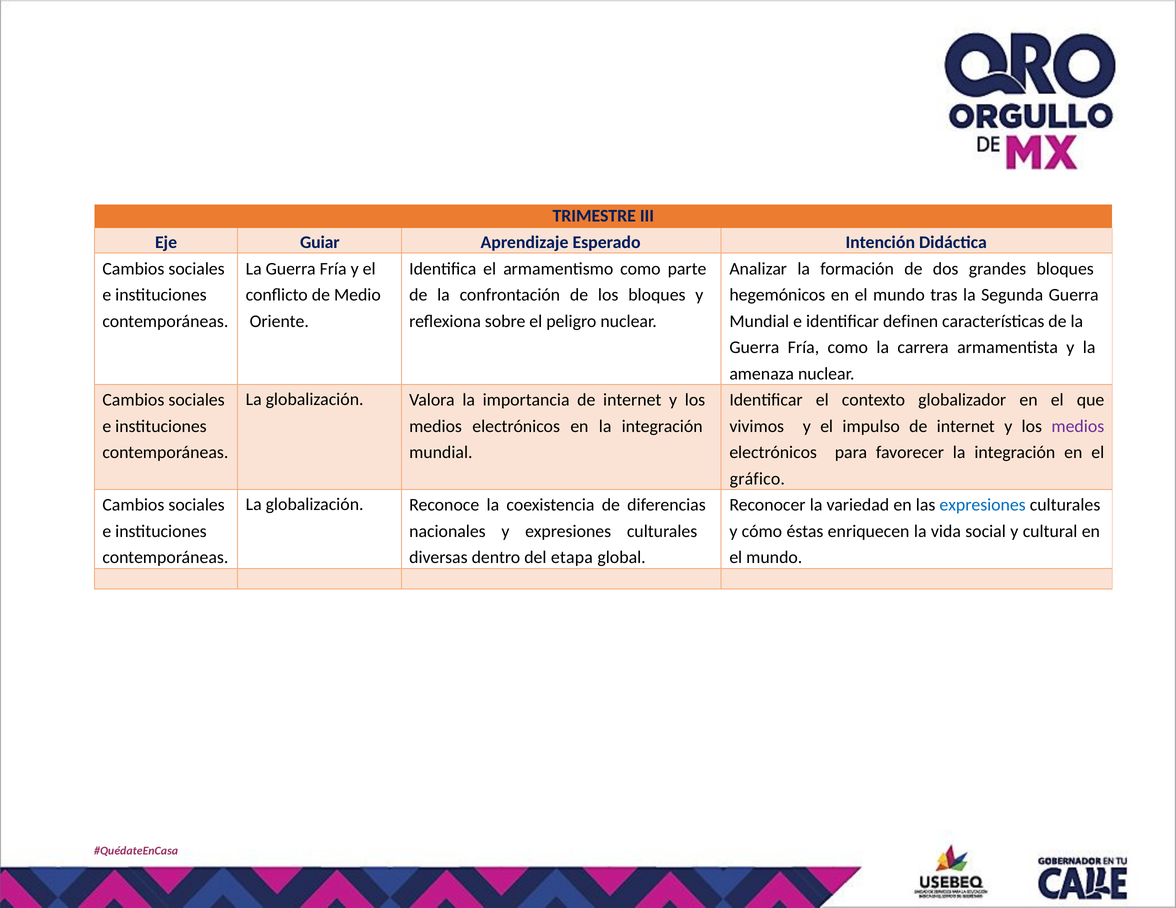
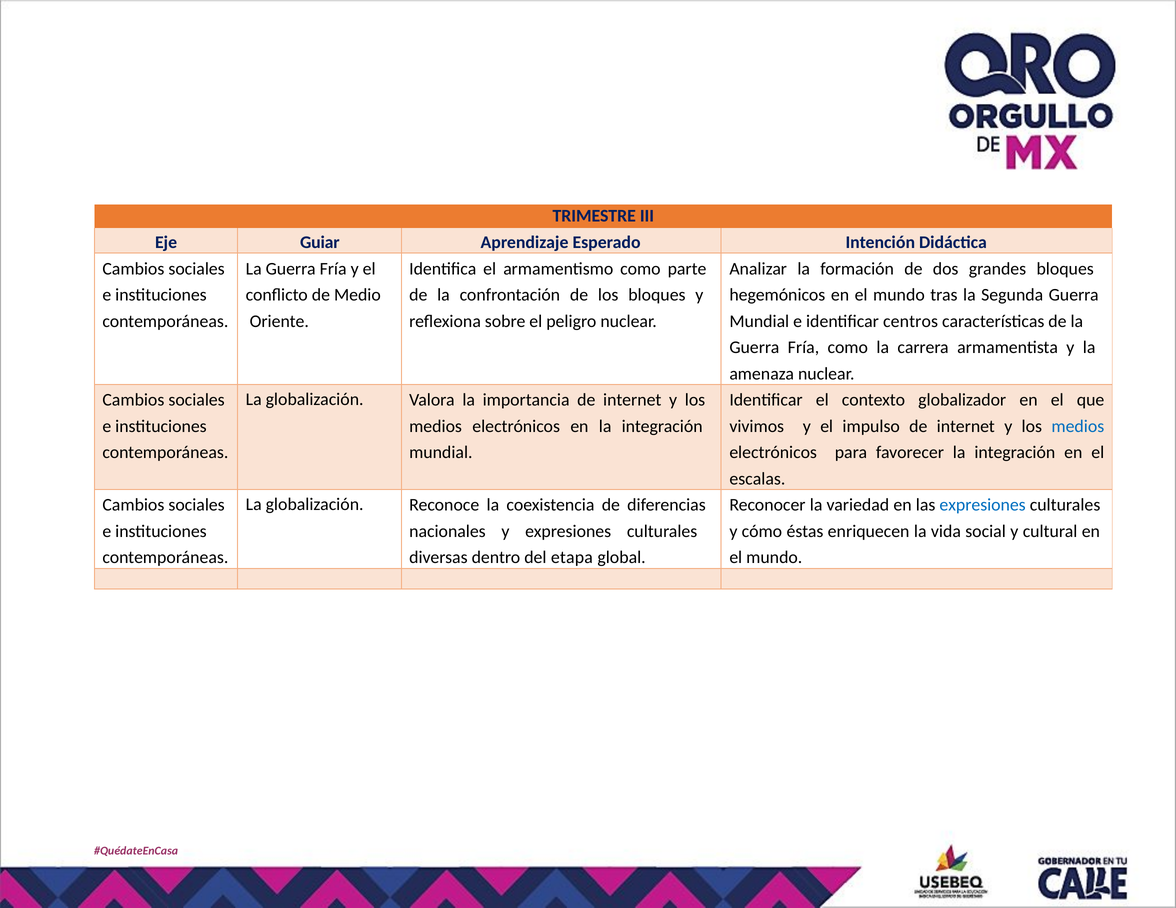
definen: definen -> centros
medios at (1078, 427) colour: purple -> blue
gráfico: gráfico -> escalas
